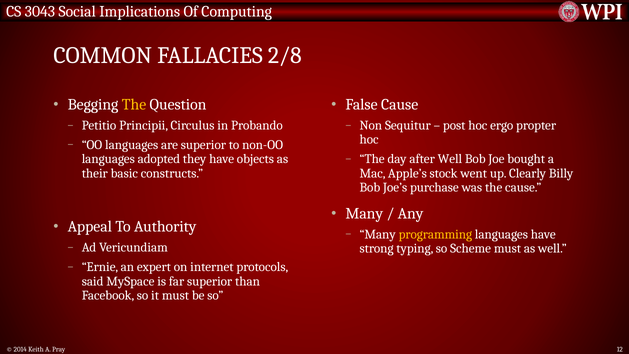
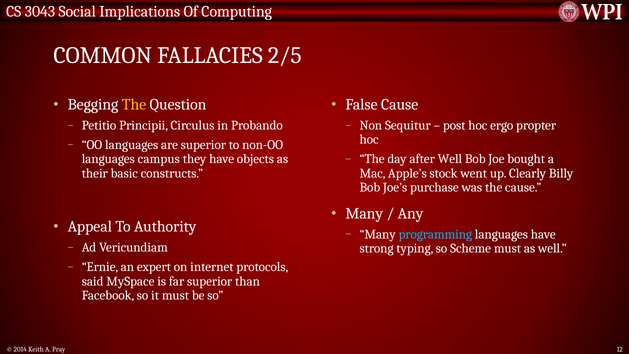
2/8: 2/8 -> 2/5
adopted: adopted -> campus
programming colour: yellow -> light blue
